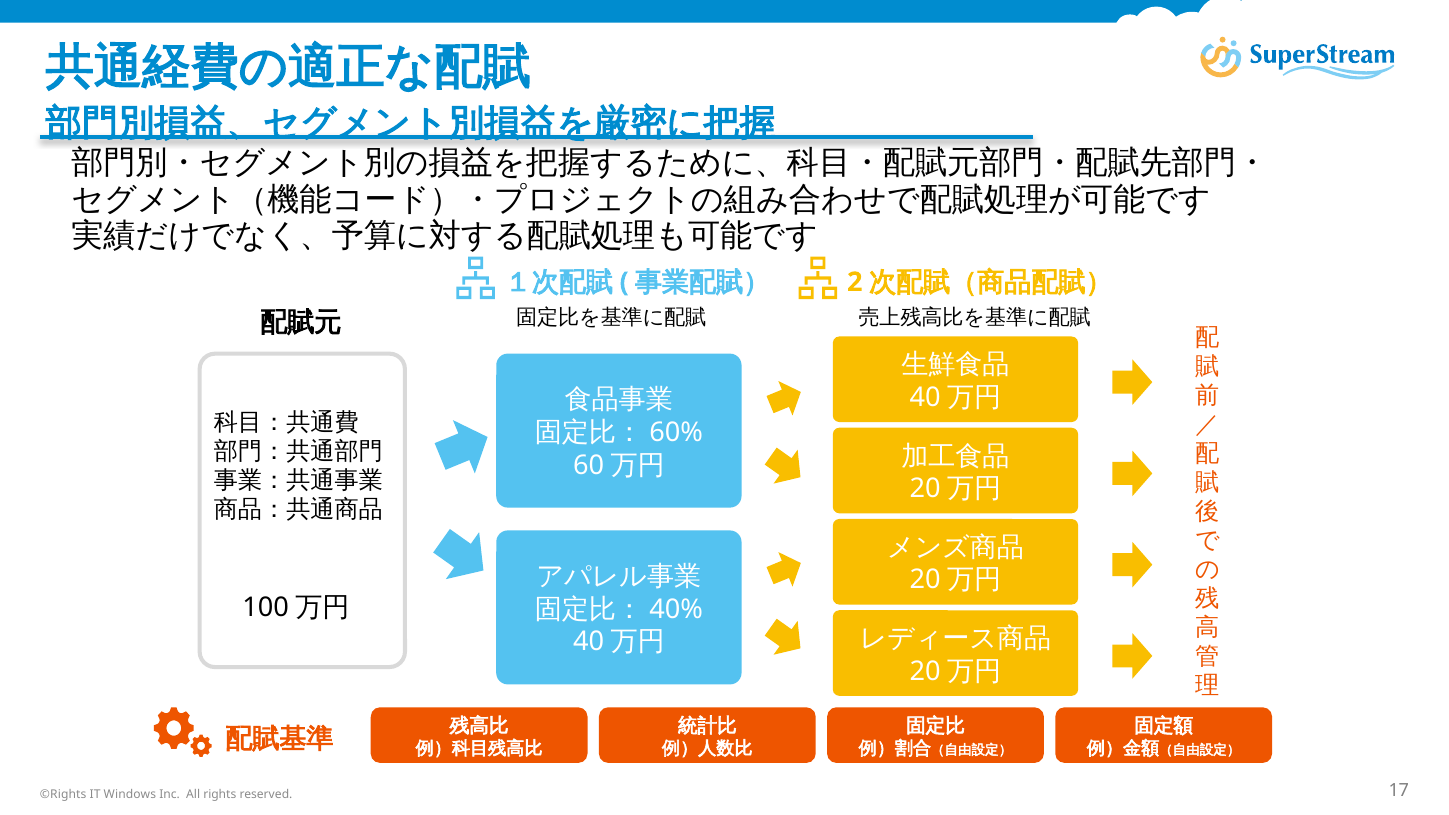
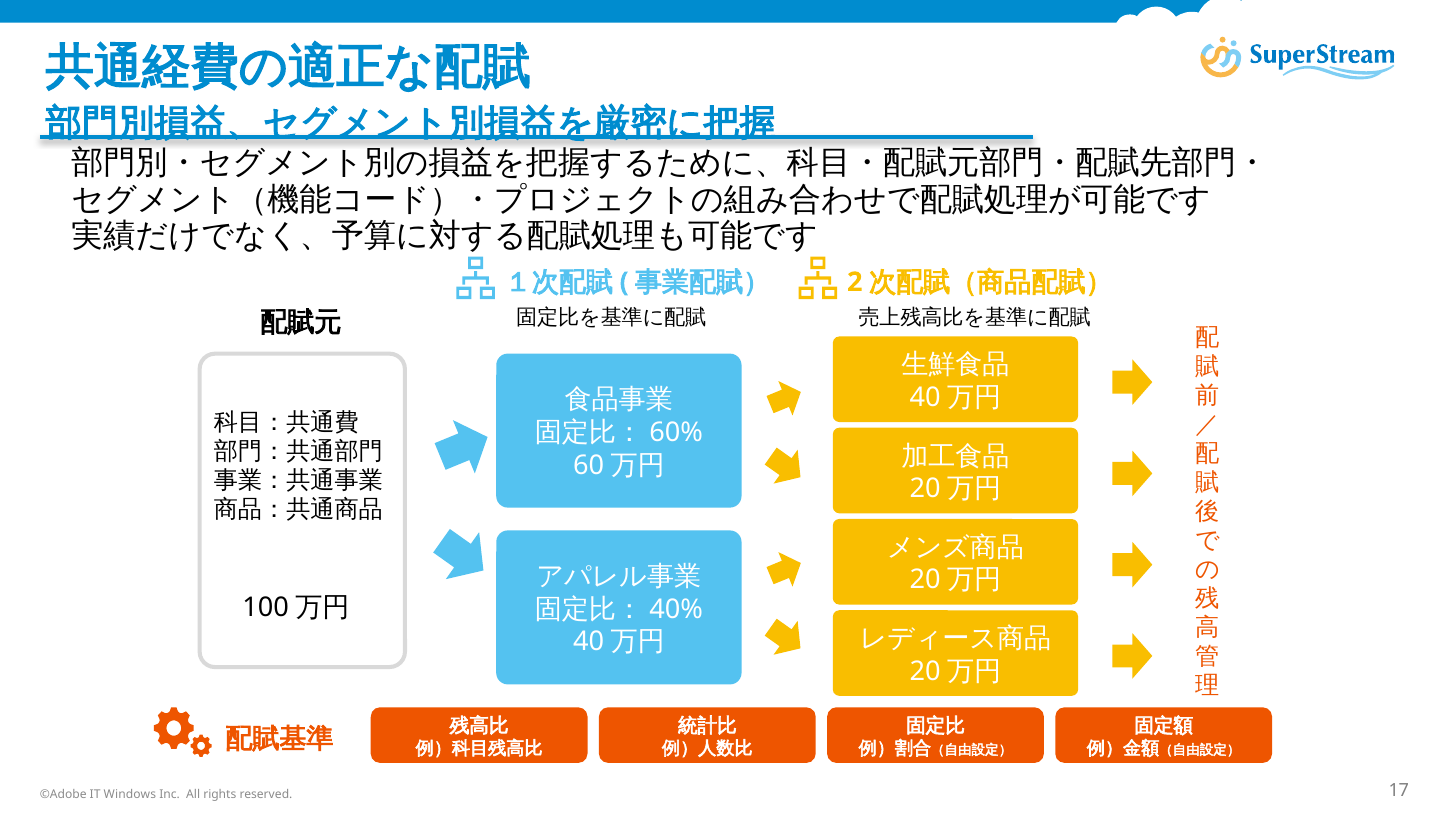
©Rights: ©Rights -> ©Adobe
